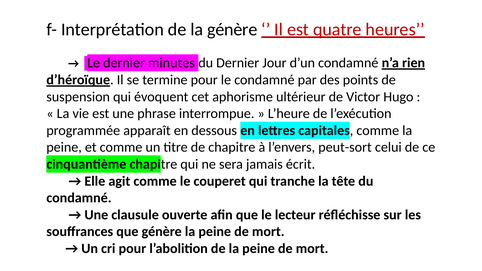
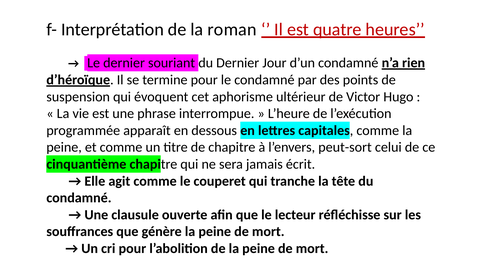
la génère: génère -> roman
minutes: minutes -> souriant
